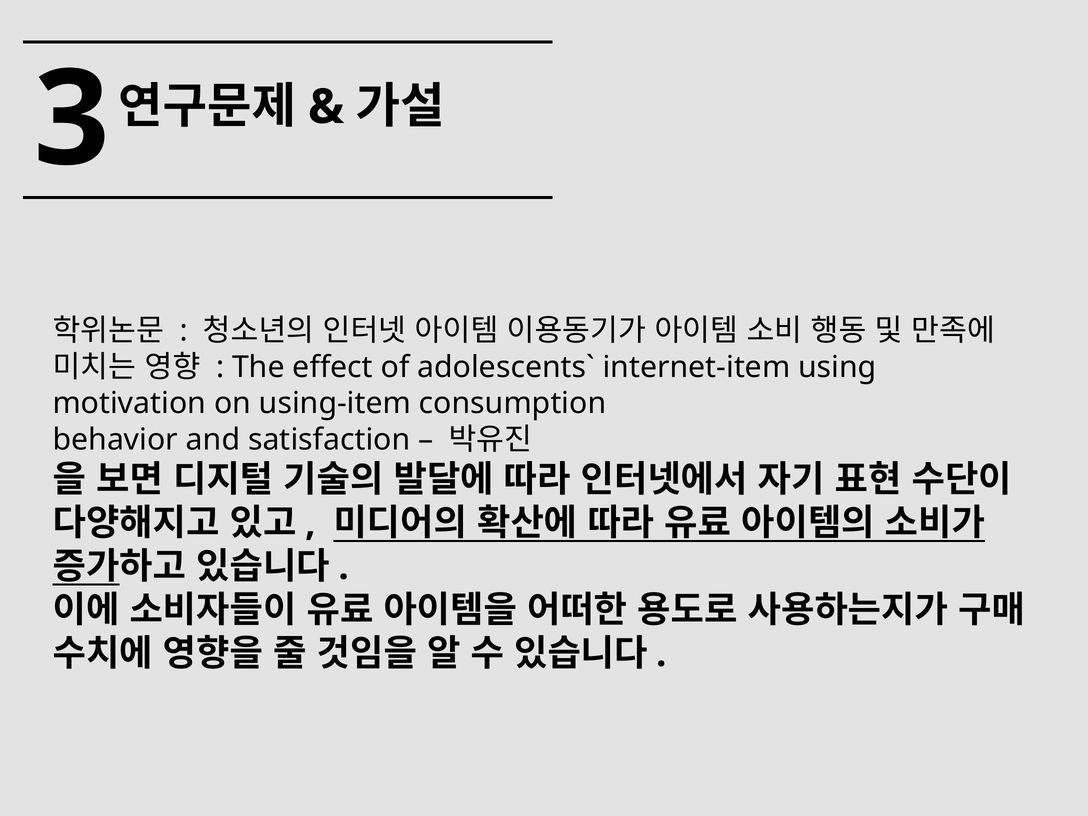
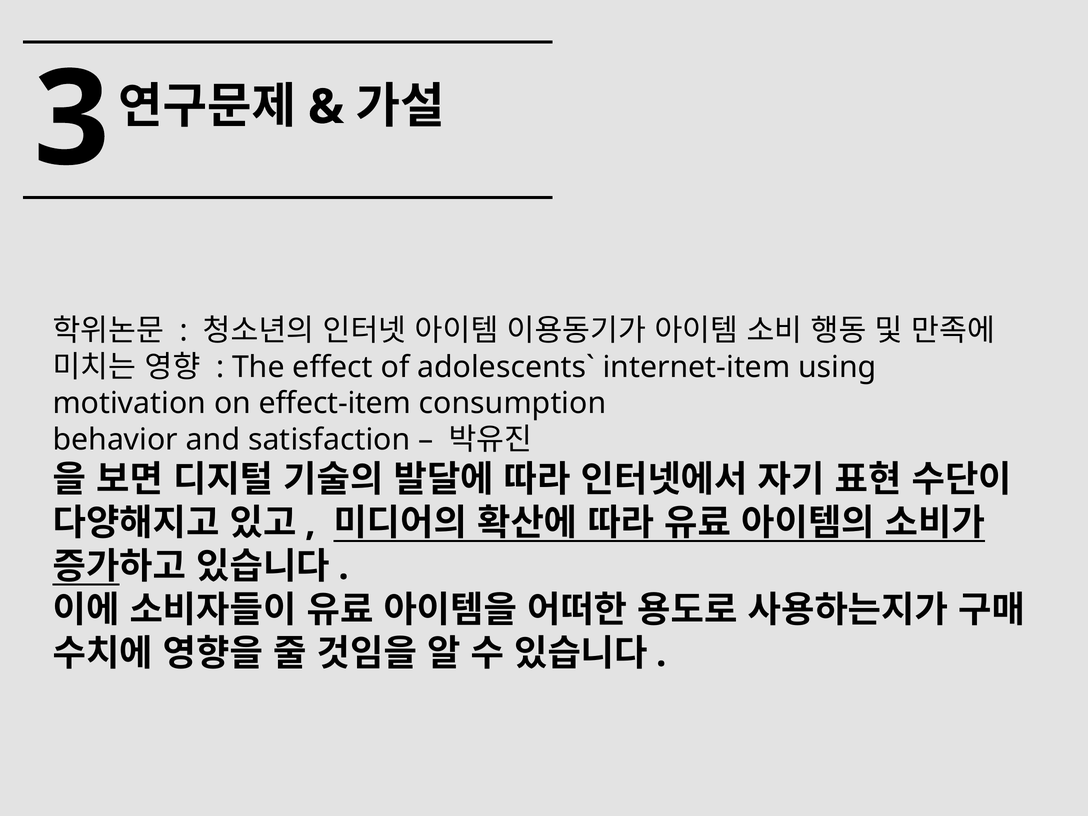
using-item: using-item -> effect-item
